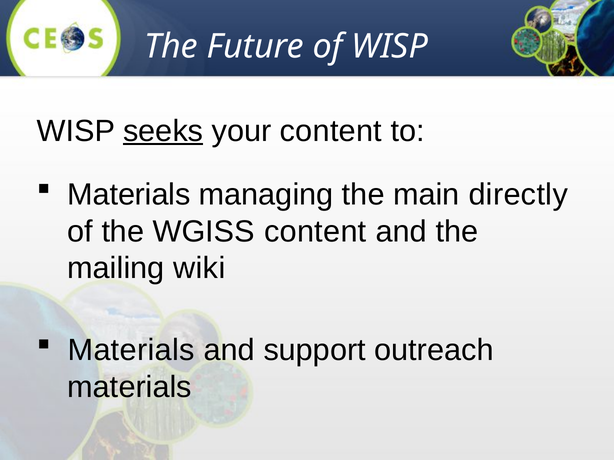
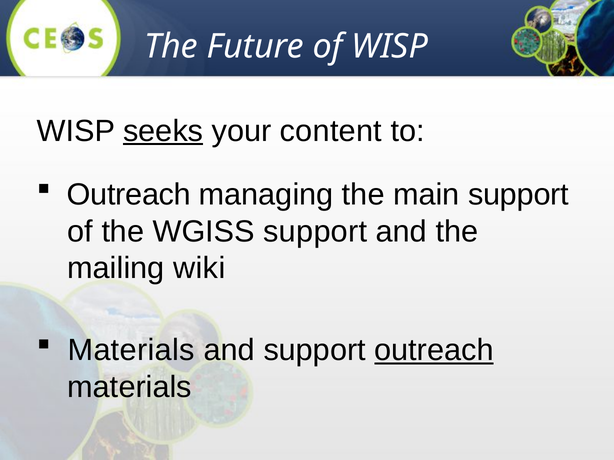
Materials at (129, 195): Materials -> Outreach
main directly: directly -> support
WGISS content: content -> support
outreach at (434, 351) underline: none -> present
